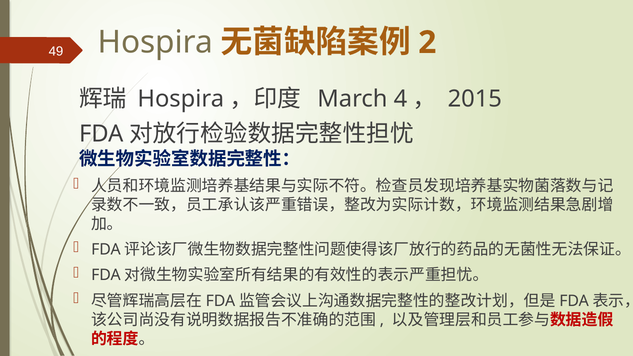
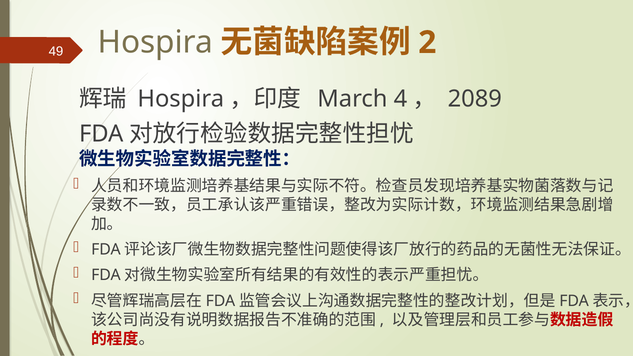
2015: 2015 -> 2089
